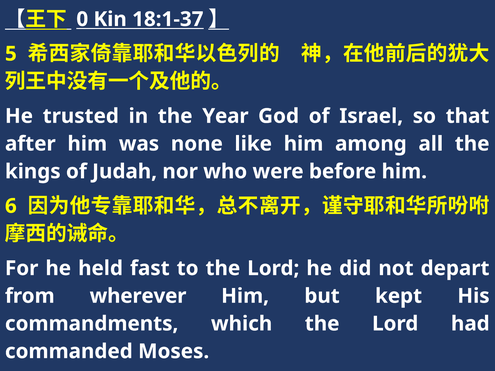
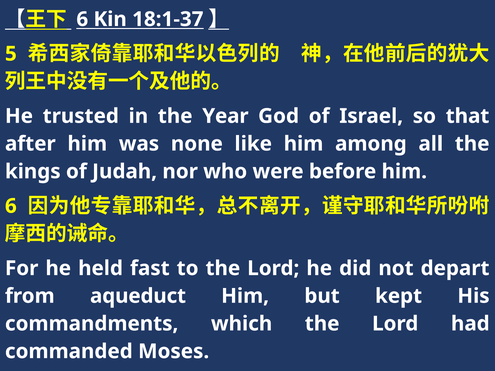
0 at (82, 19): 0 -> 6
wherever: wherever -> aqueduct
